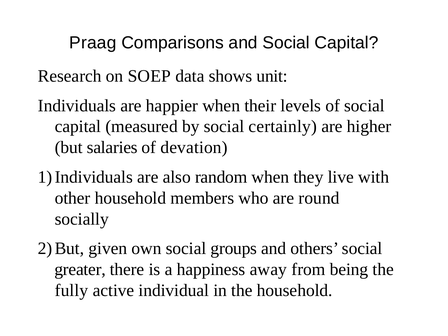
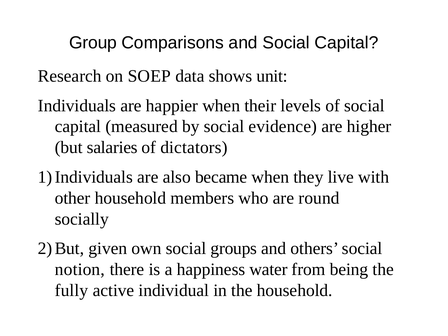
Praag: Praag -> Group
certainly: certainly -> evidence
devation: devation -> dictators
random: random -> became
greater: greater -> notion
away: away -> water
